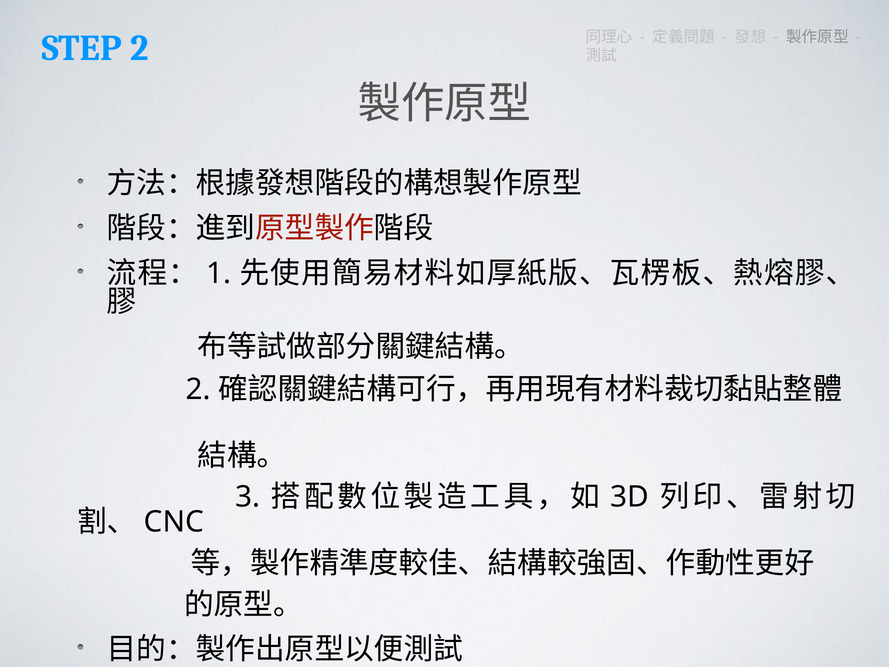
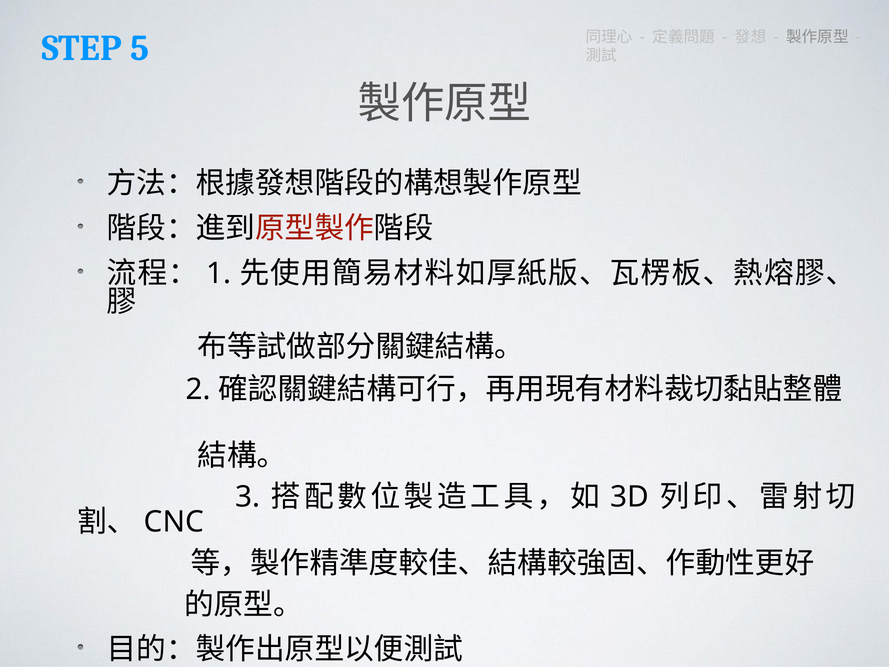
STEP 2: 2 -> 5
